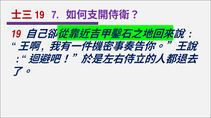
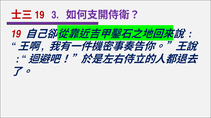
7: 7 -> 3
